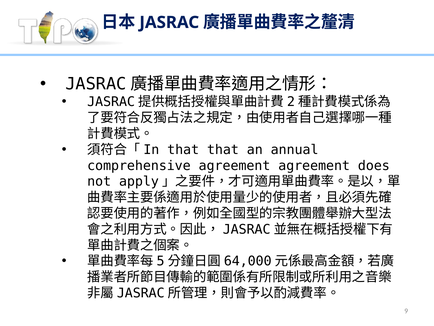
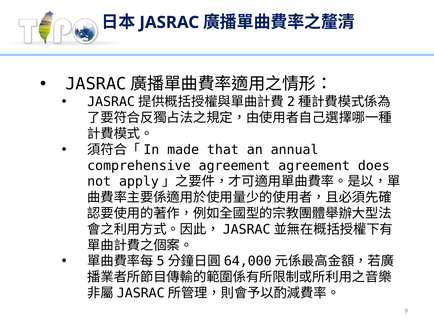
that at (183, 149): that -> made
